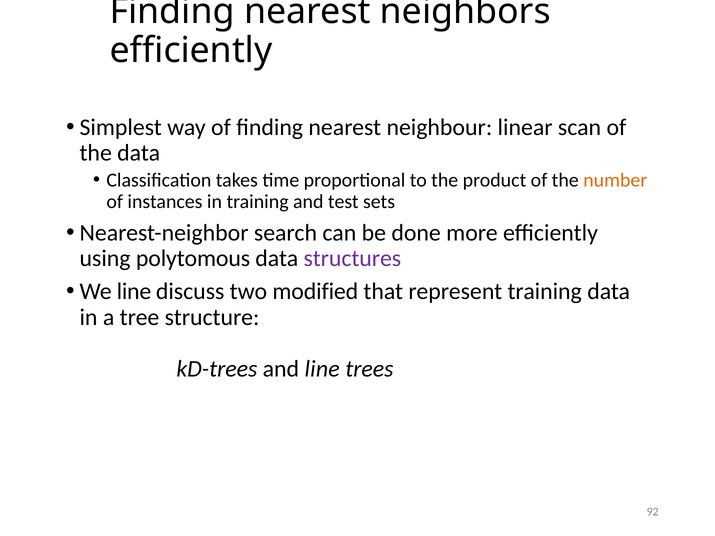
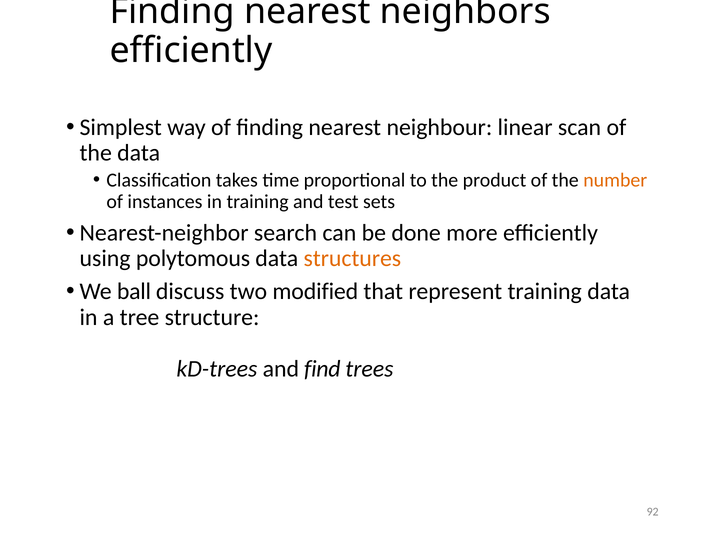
structures colour: purple -> orange
We line: line -> ball
and line: line -> find
